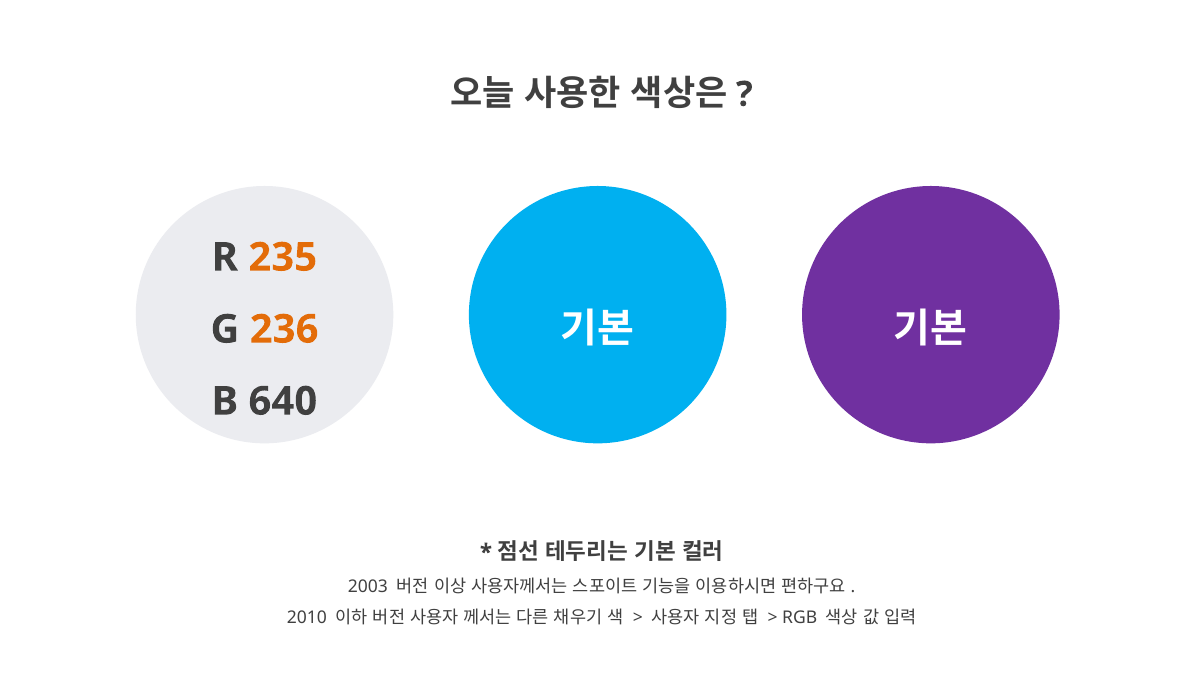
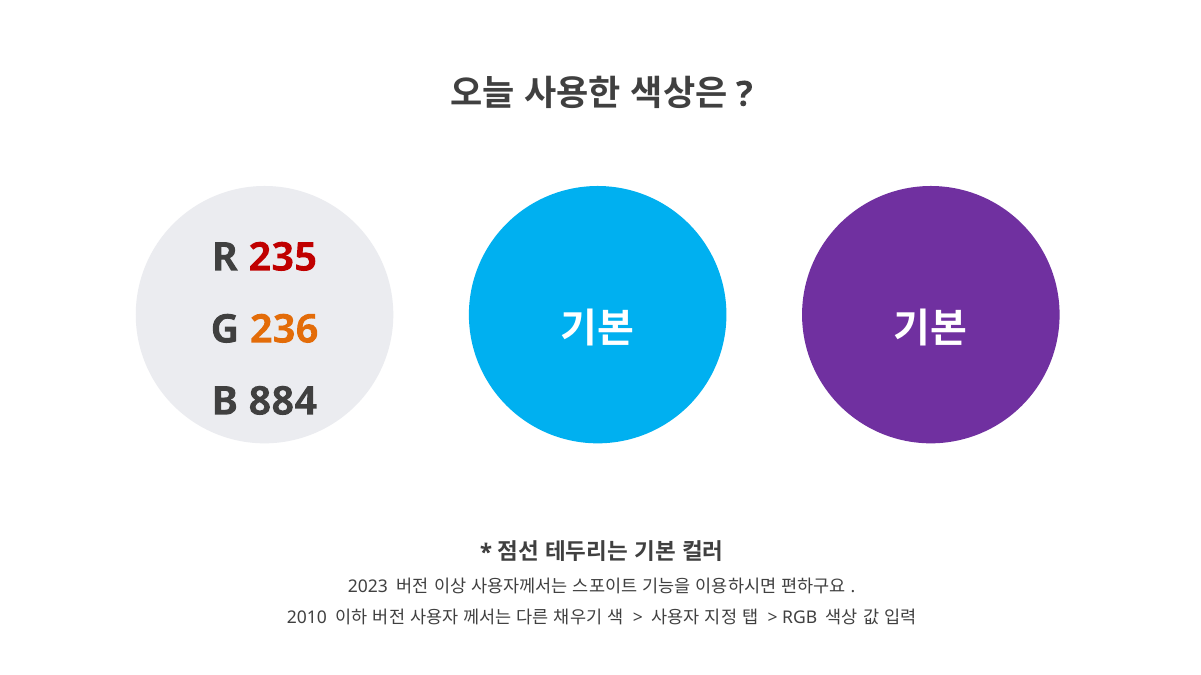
235 colour: orange -> red
640: 640 -> 884
2003: 2003 -> 2023
